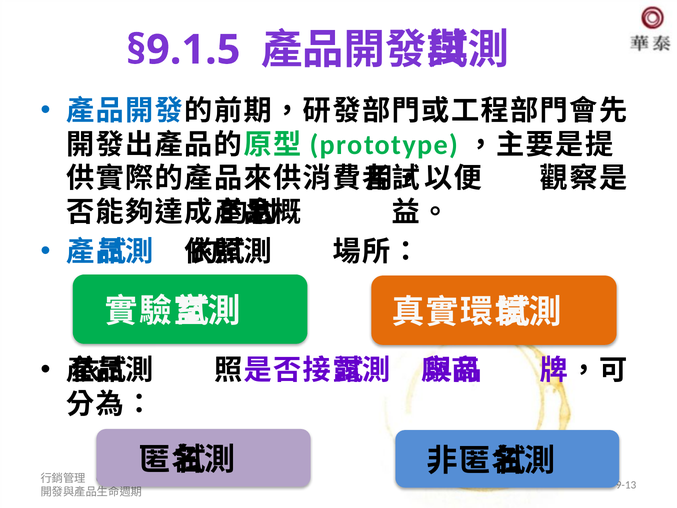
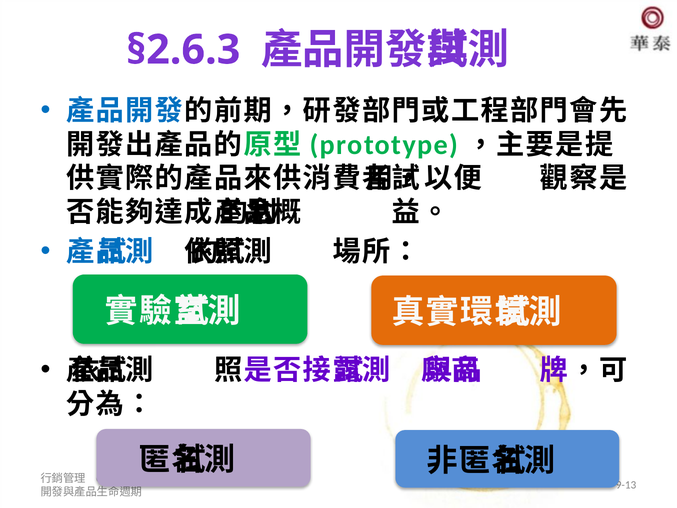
§9.1.5: §9.1.5 -> §2.6.3
